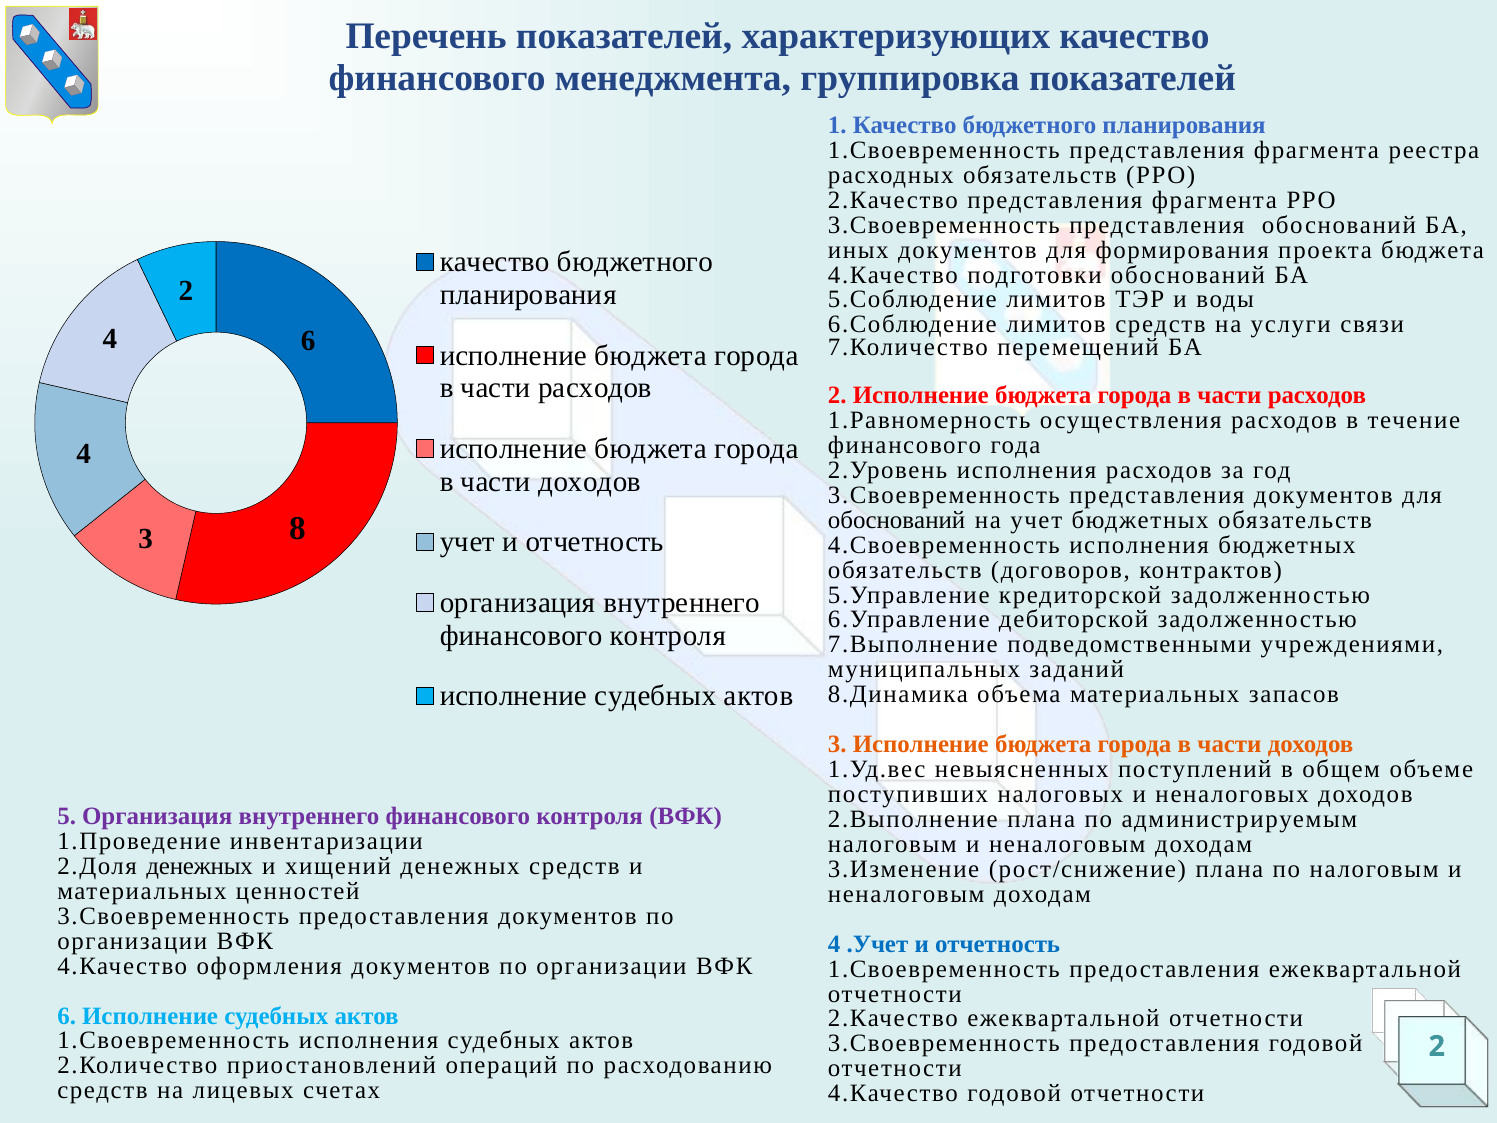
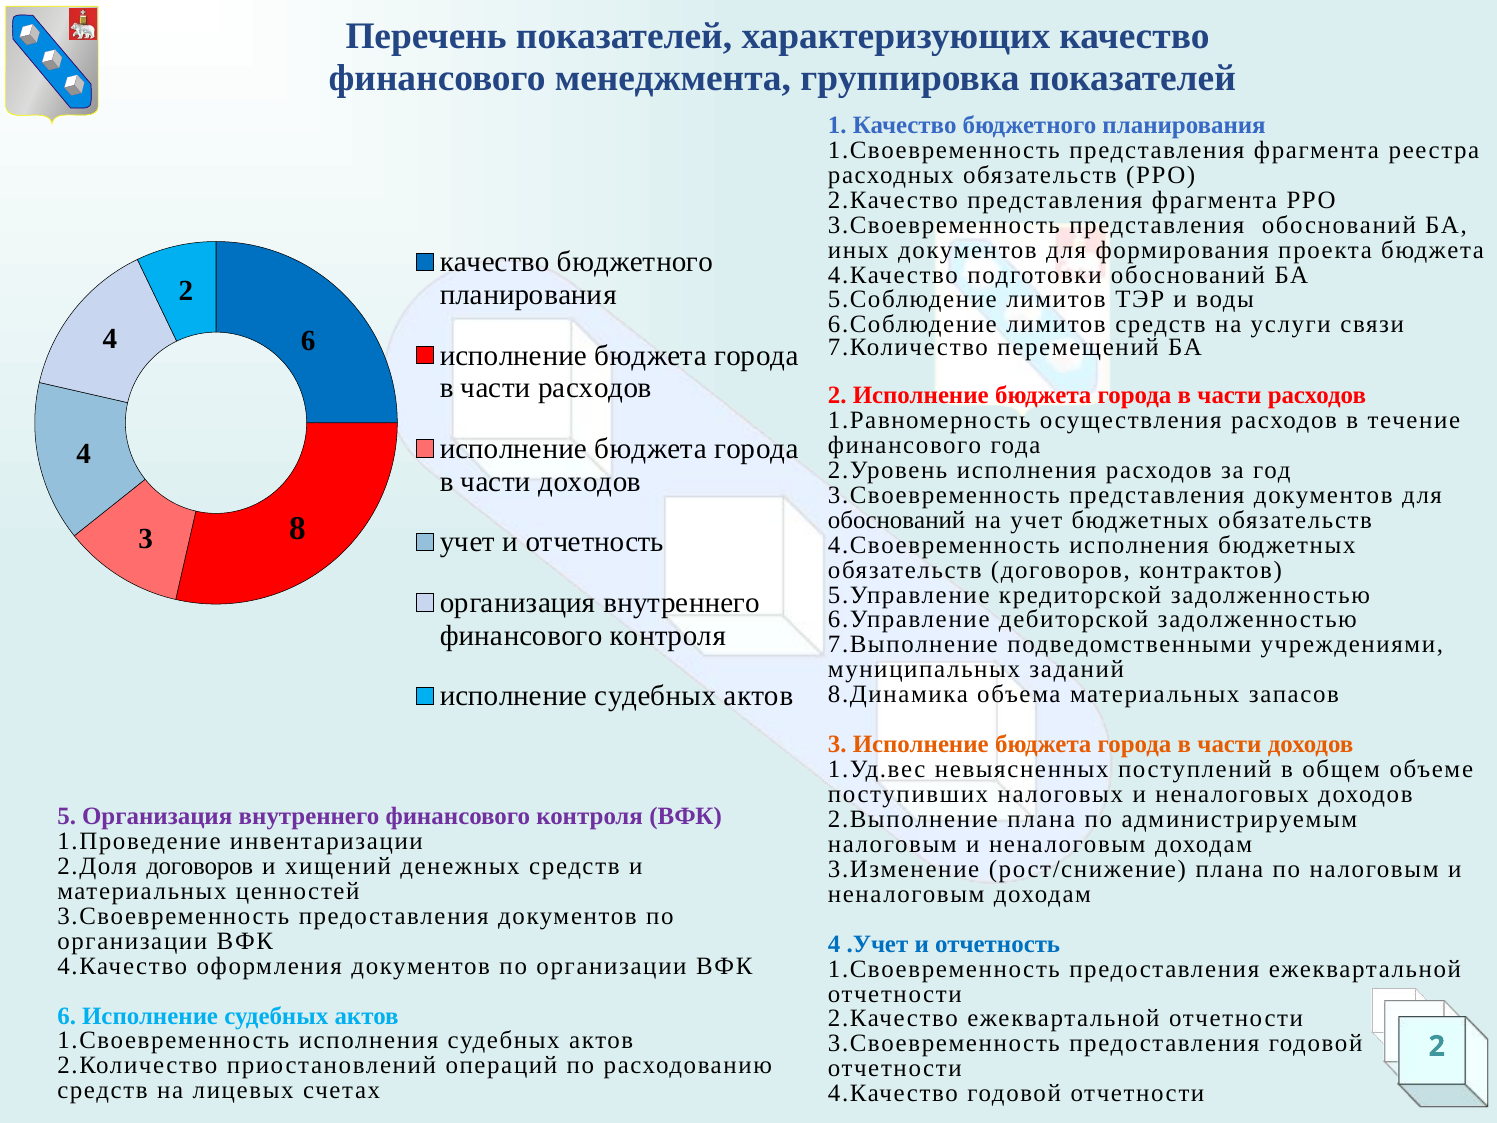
2.Доля денежных: денежных -> договоров
